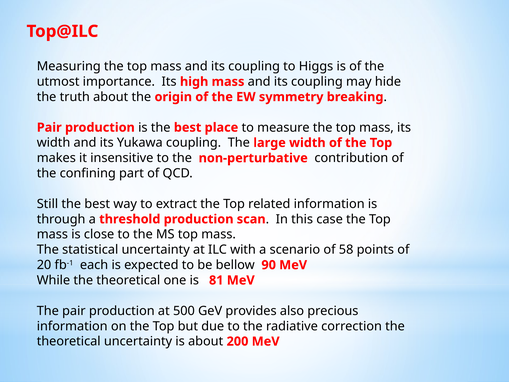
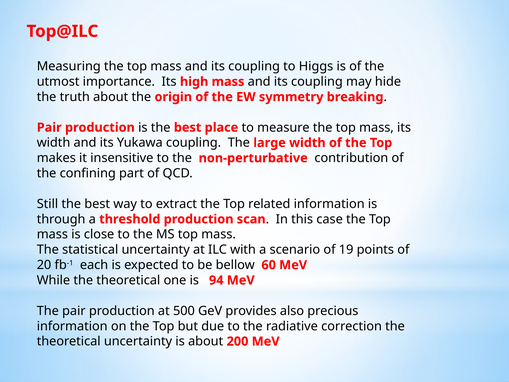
58: 58 -> 19
90: 90 -> 60
81: 81 -> 94
